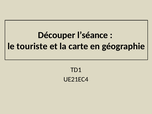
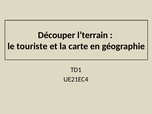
l’séance: l’séance -> l’terrain
